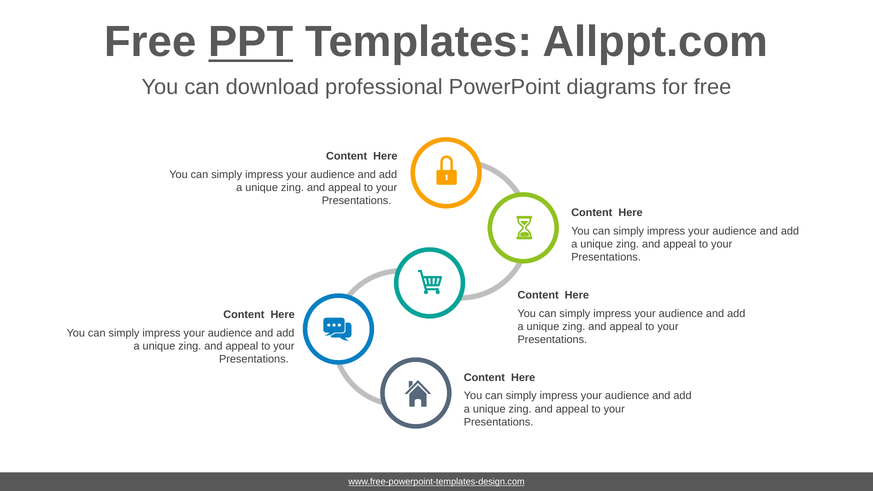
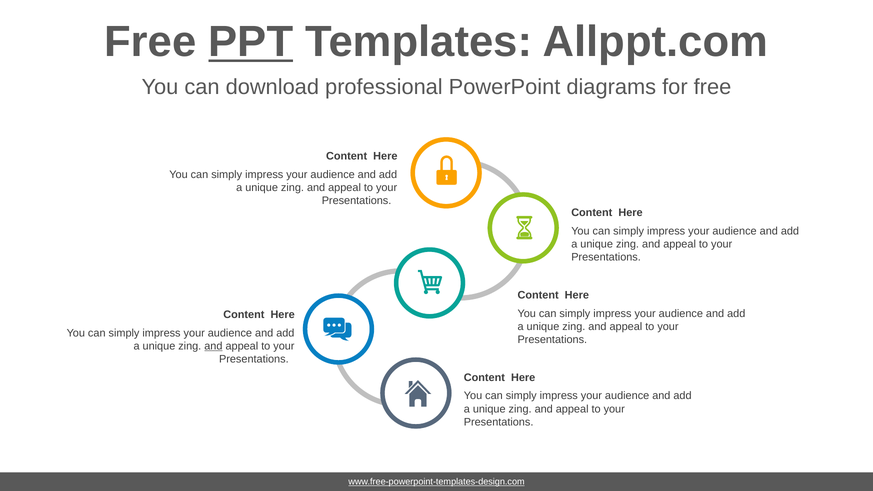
and at (213, 346) underline: none -> present
